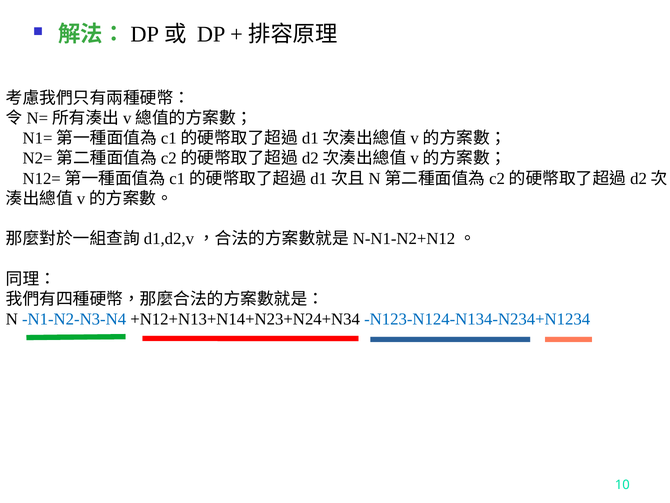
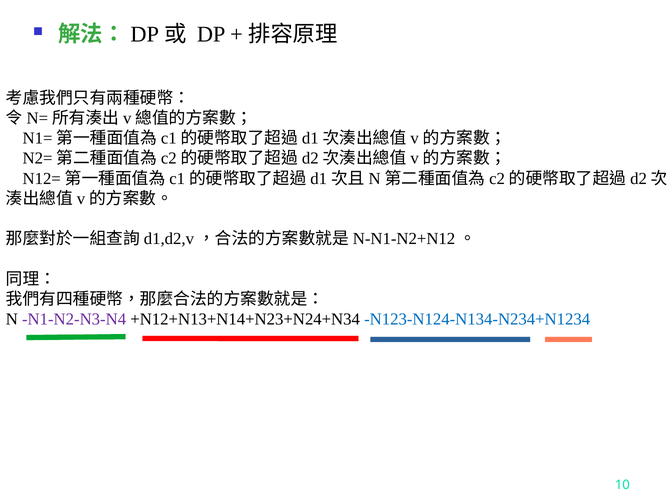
N1-N2-N3-N4 colour: blue -> purple
